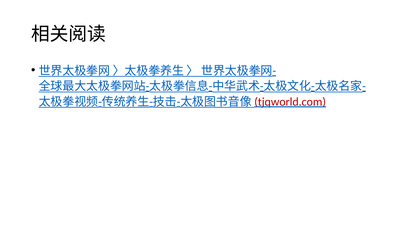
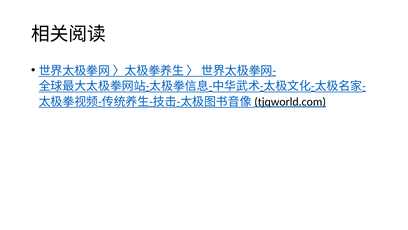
tjqworld.com colour: red -> black
